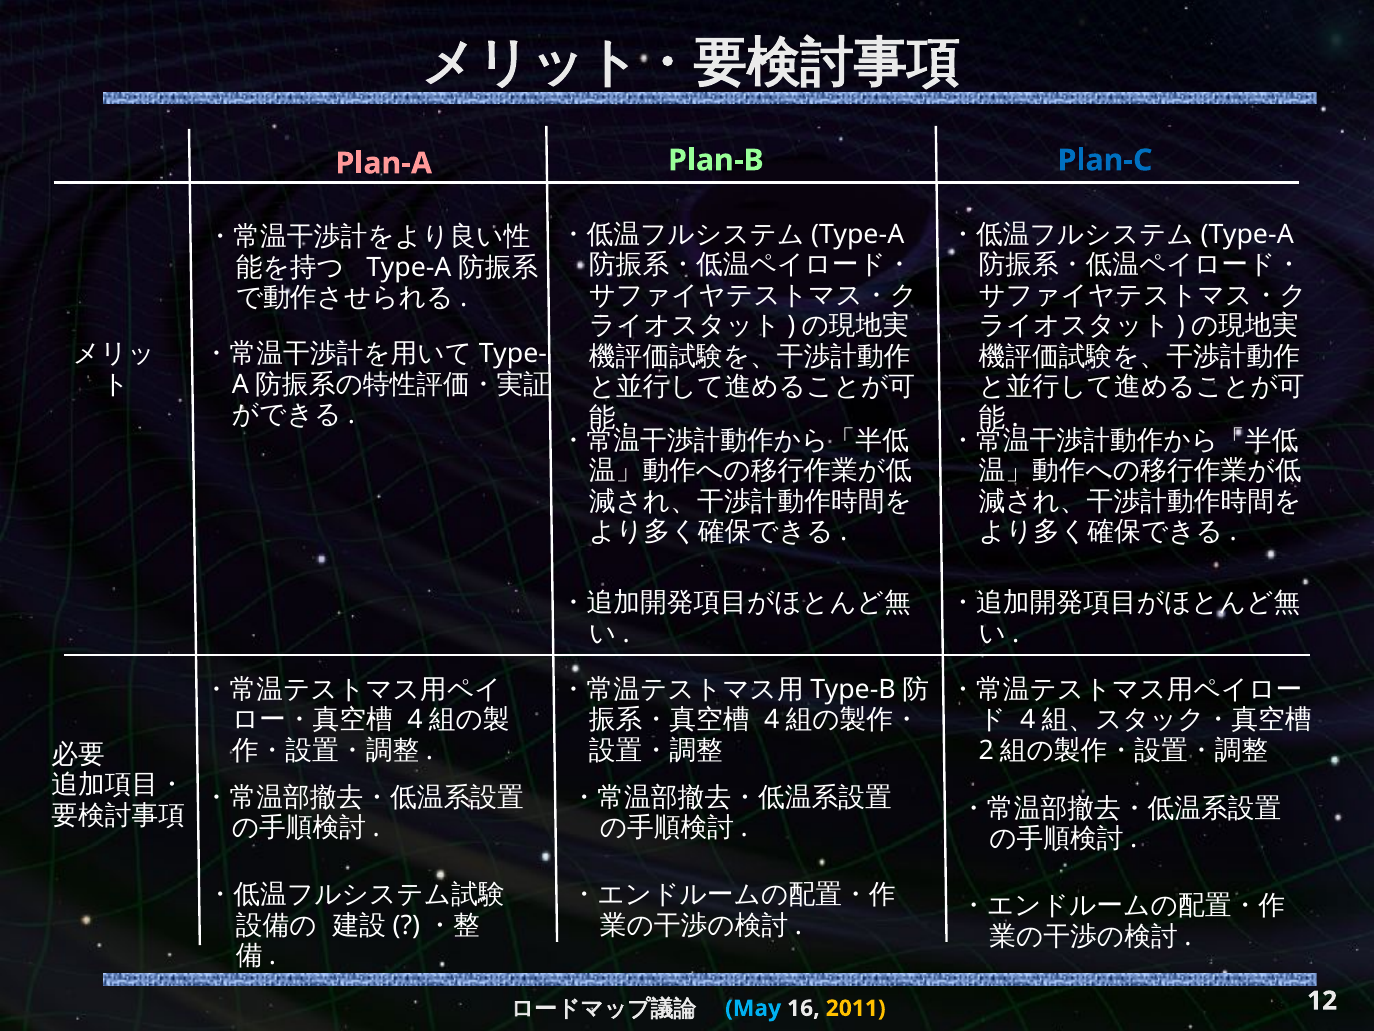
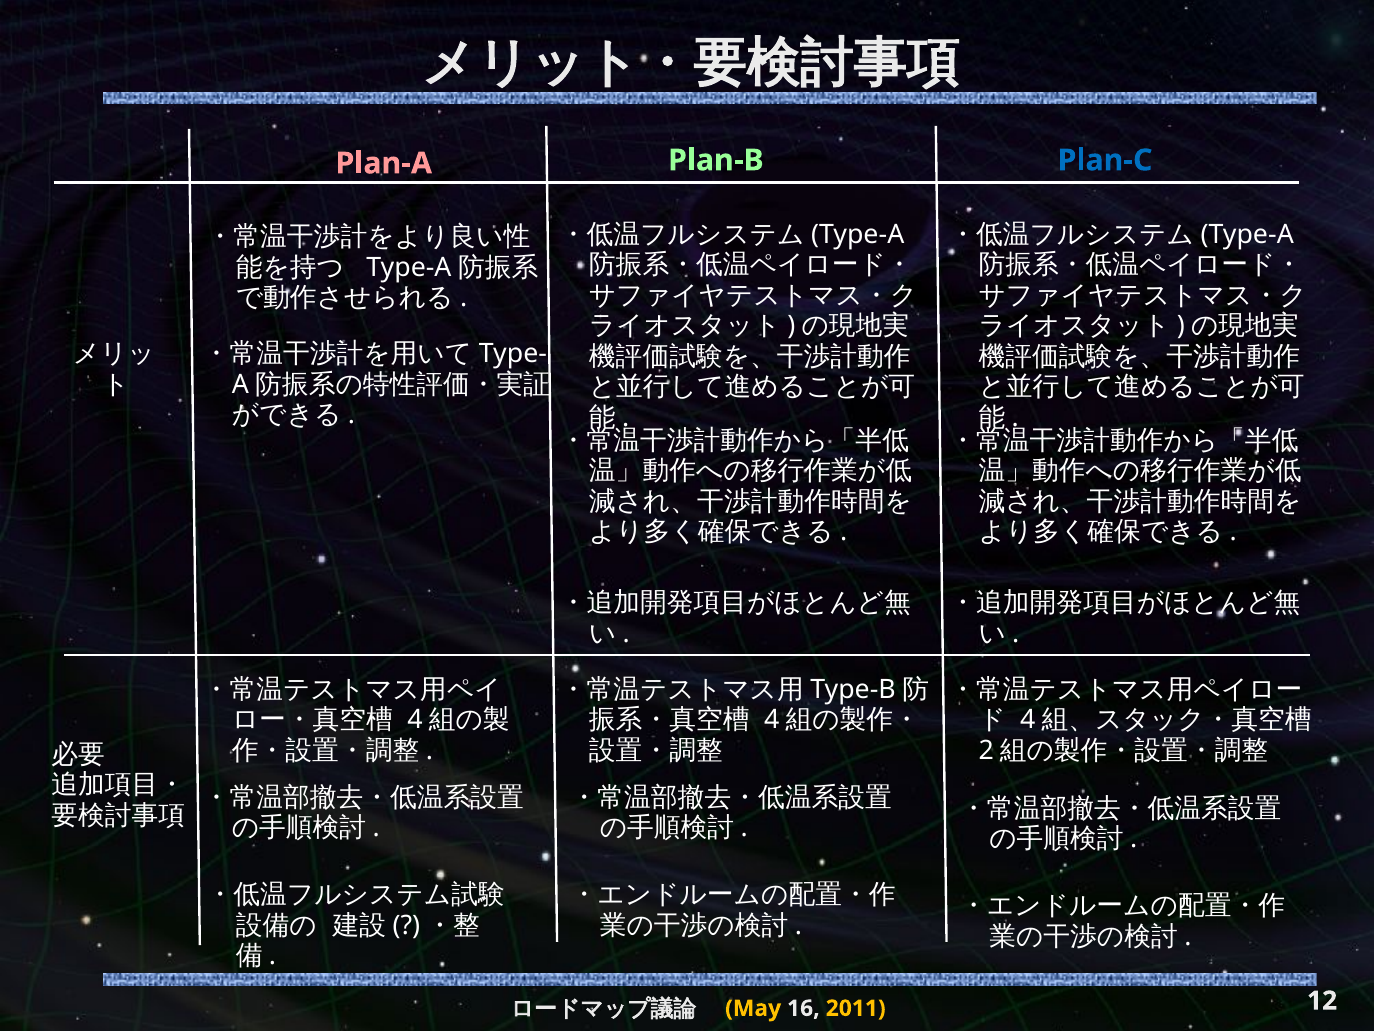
May colour: light blue -> yellow
